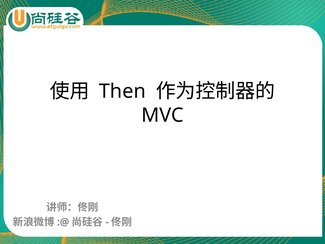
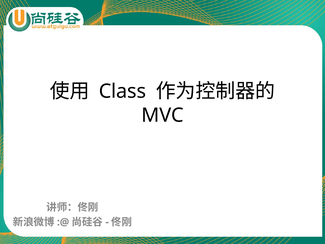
Then: Then -> Class
